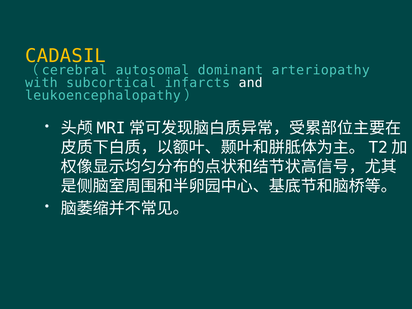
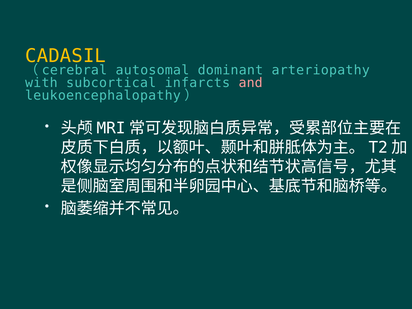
and colour: white -> pink
